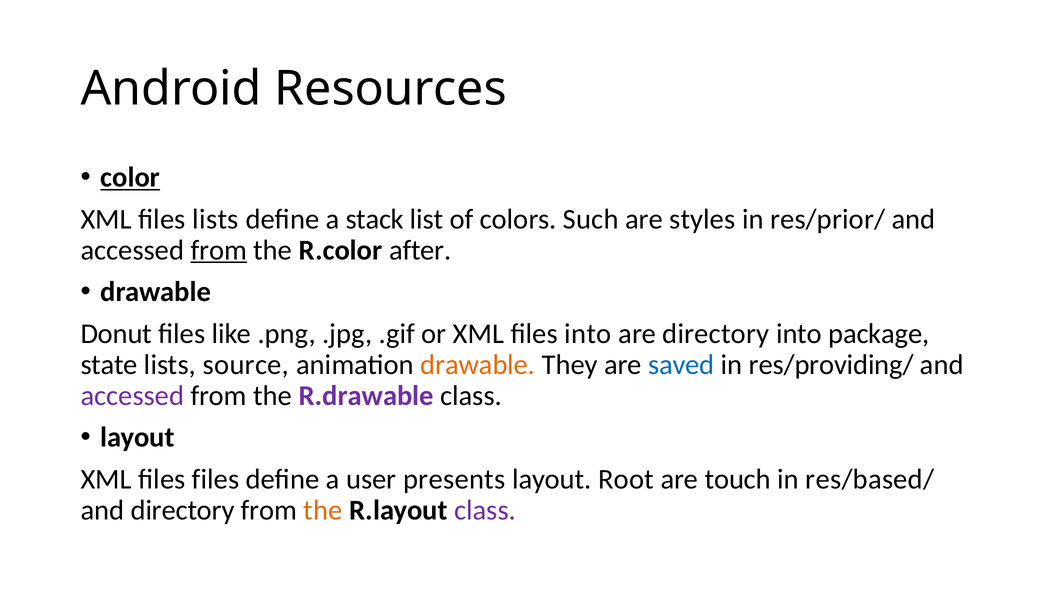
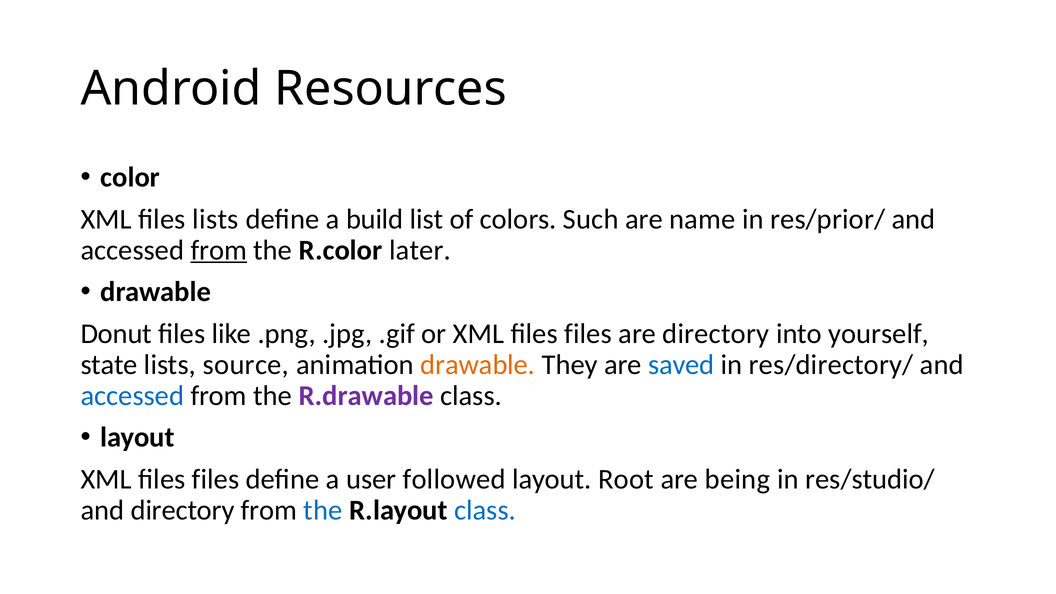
color underline: present -> none
stack: stack -> build
styles: styles -> name
after: after -> later
or XML files into: into -> files
package: package -> yourself
res/providing/: res/providing/ -> res/directory/
accessed at (132, 396) colour: purple -> blue
presents: presents -> followed
touch: touch -> being
res/based/: res/based/ -> res/studio/
the at (323, 510) colour: orange -> blue
class at (485, 510) colour: purple -> blue
